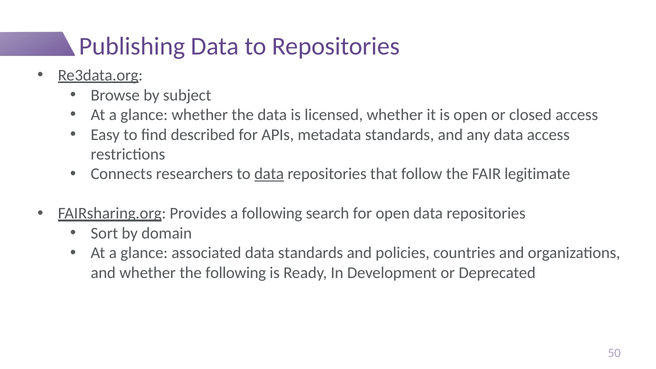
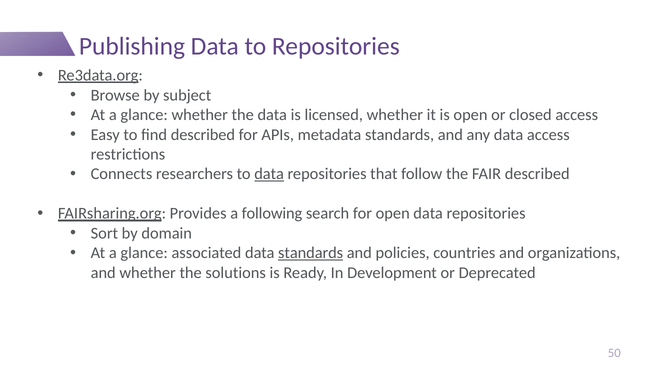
FAIR legitimate: legitimate -> described
standards at (311, 253) underline: none -> present
the following: following -> solutions
